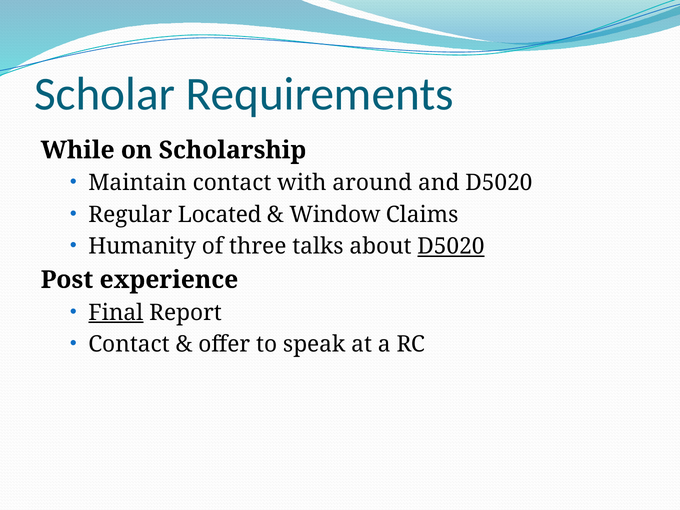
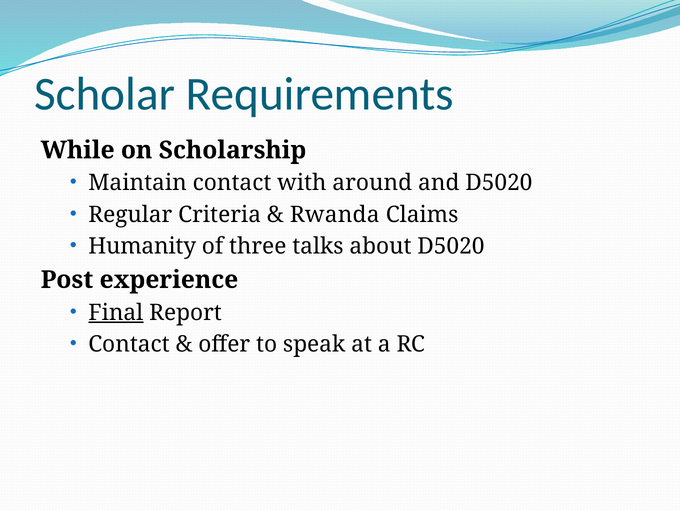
Located: Located -> Criteria
Window: Window -> Rwanda
D5020 at (451, 246) underline: present -> none
